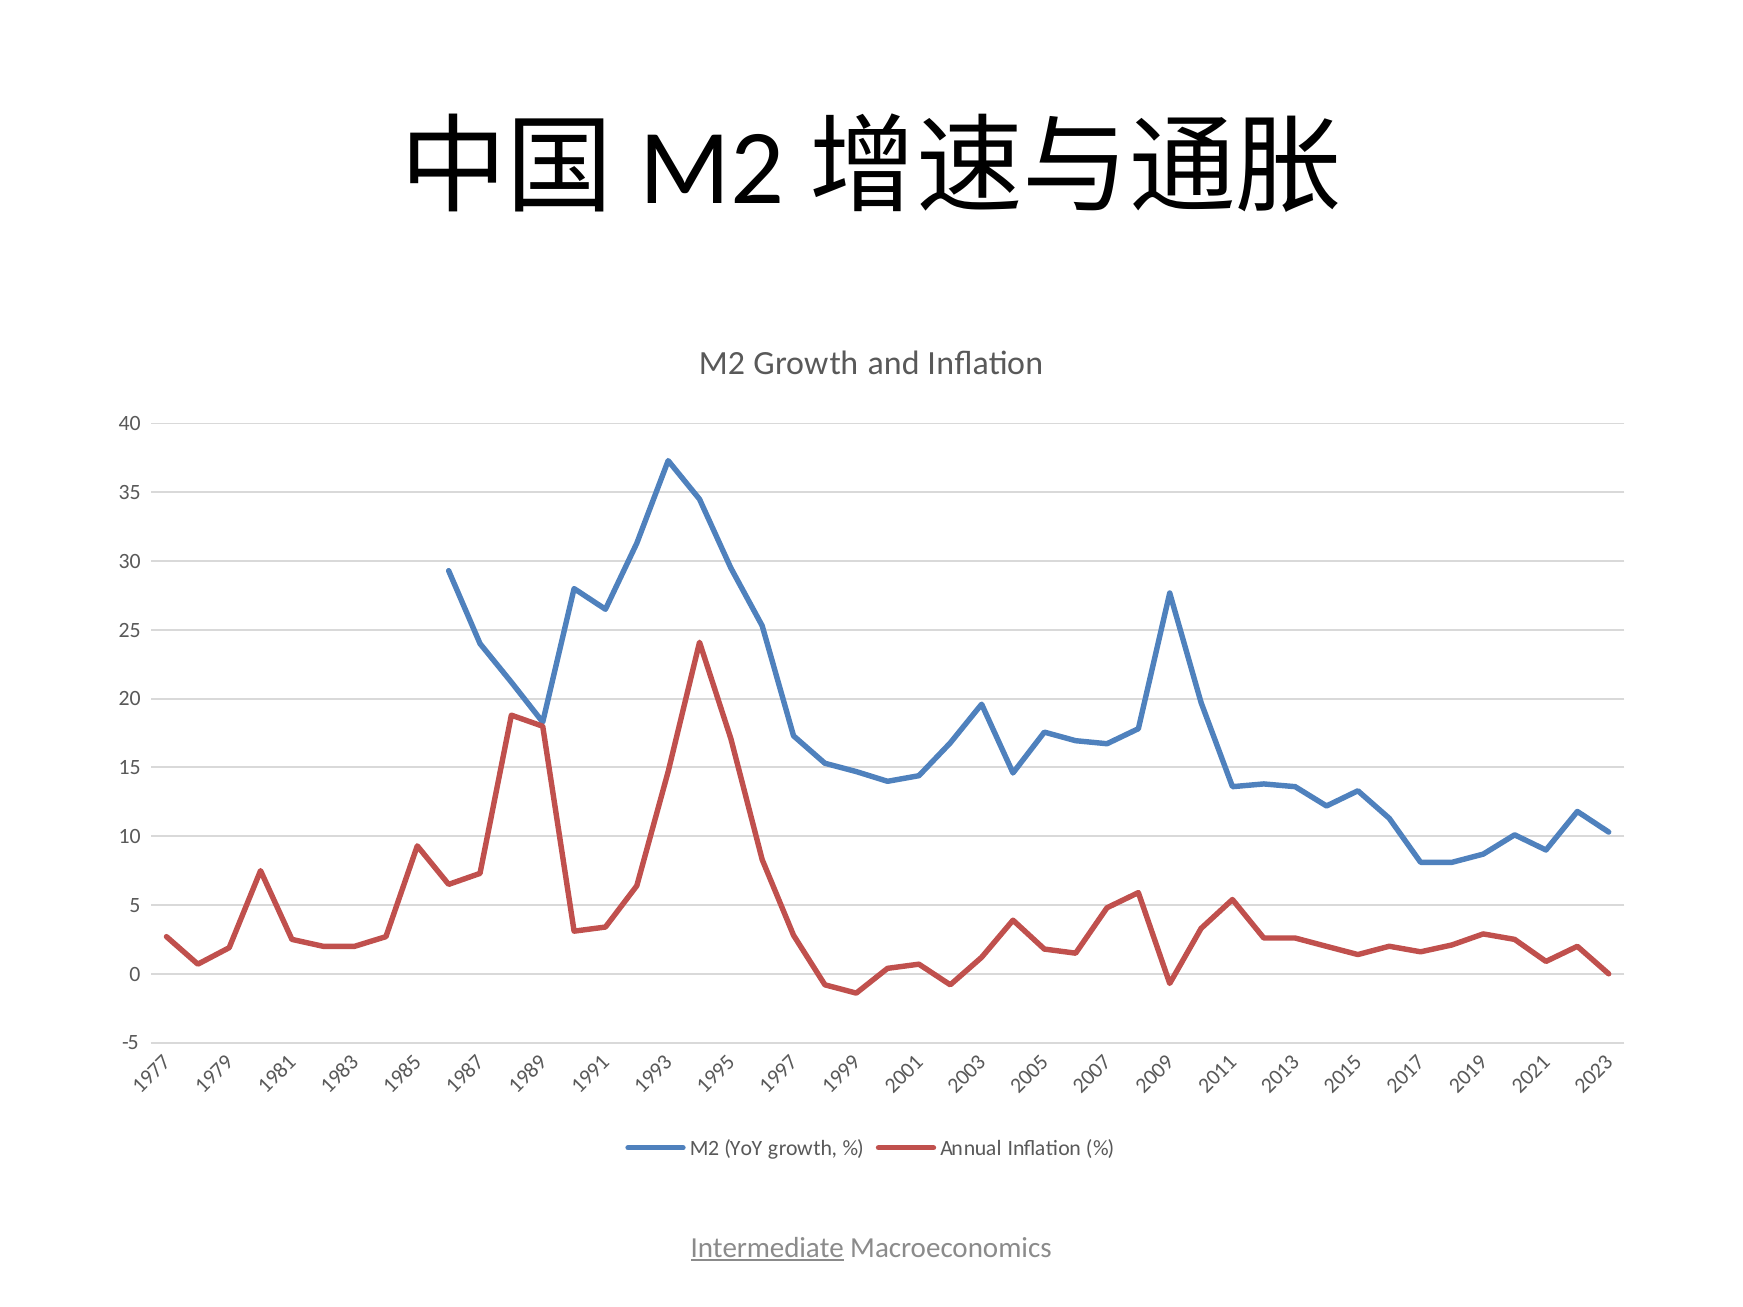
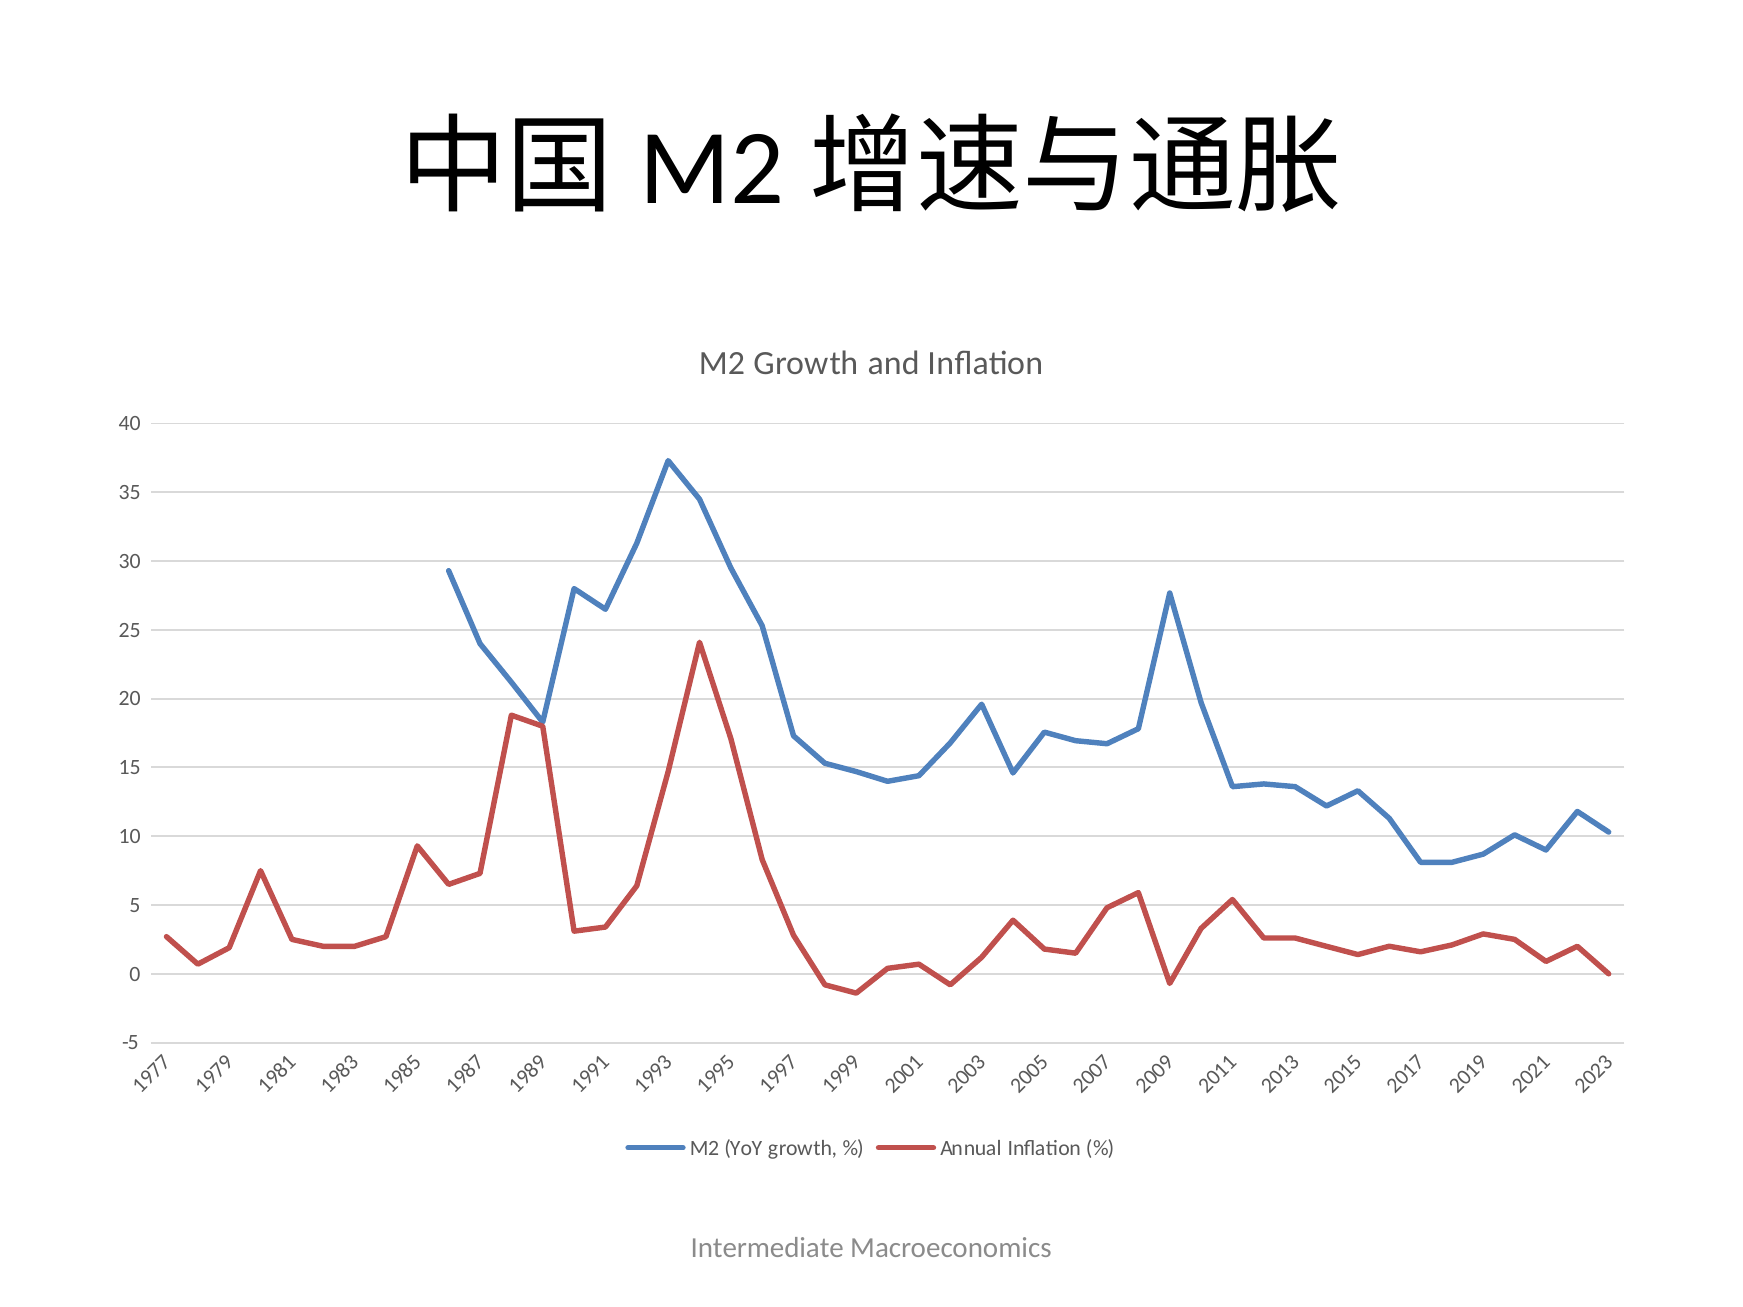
Intermediate underline: present -> none
